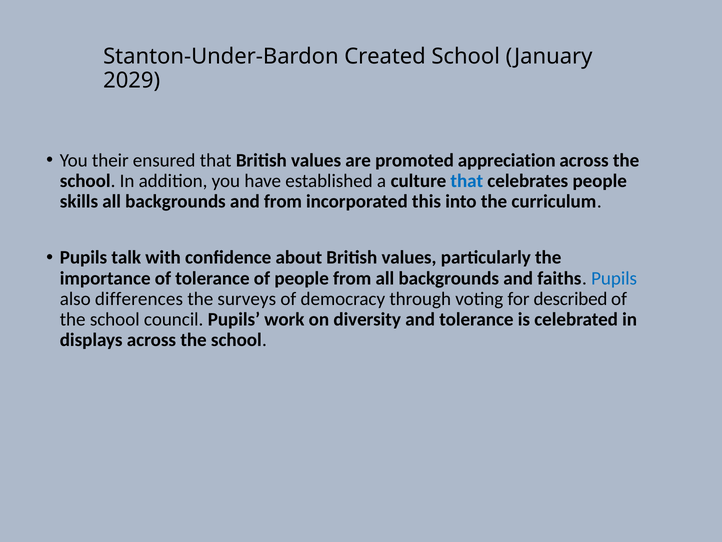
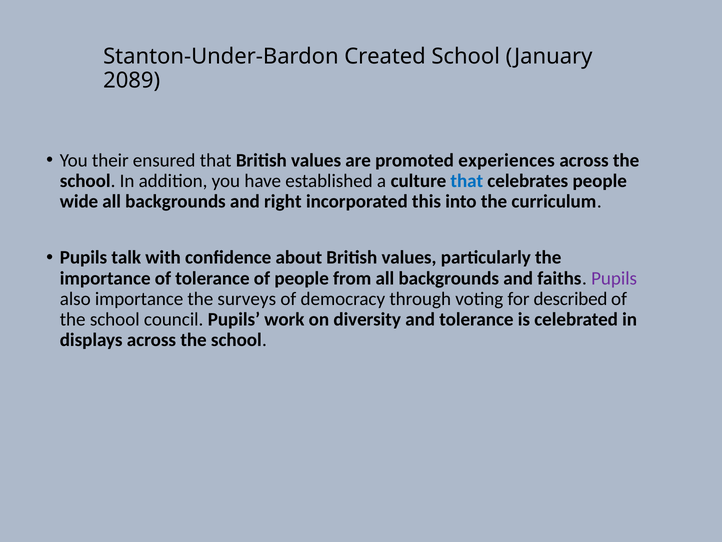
2029: 2029 -> 2089
appreciation: appreciation -> experiences
skills: skills -> wide
and from: from -> right
Pupils at (614, 278) colour: blue -> purple
also differences: differences -> importance
